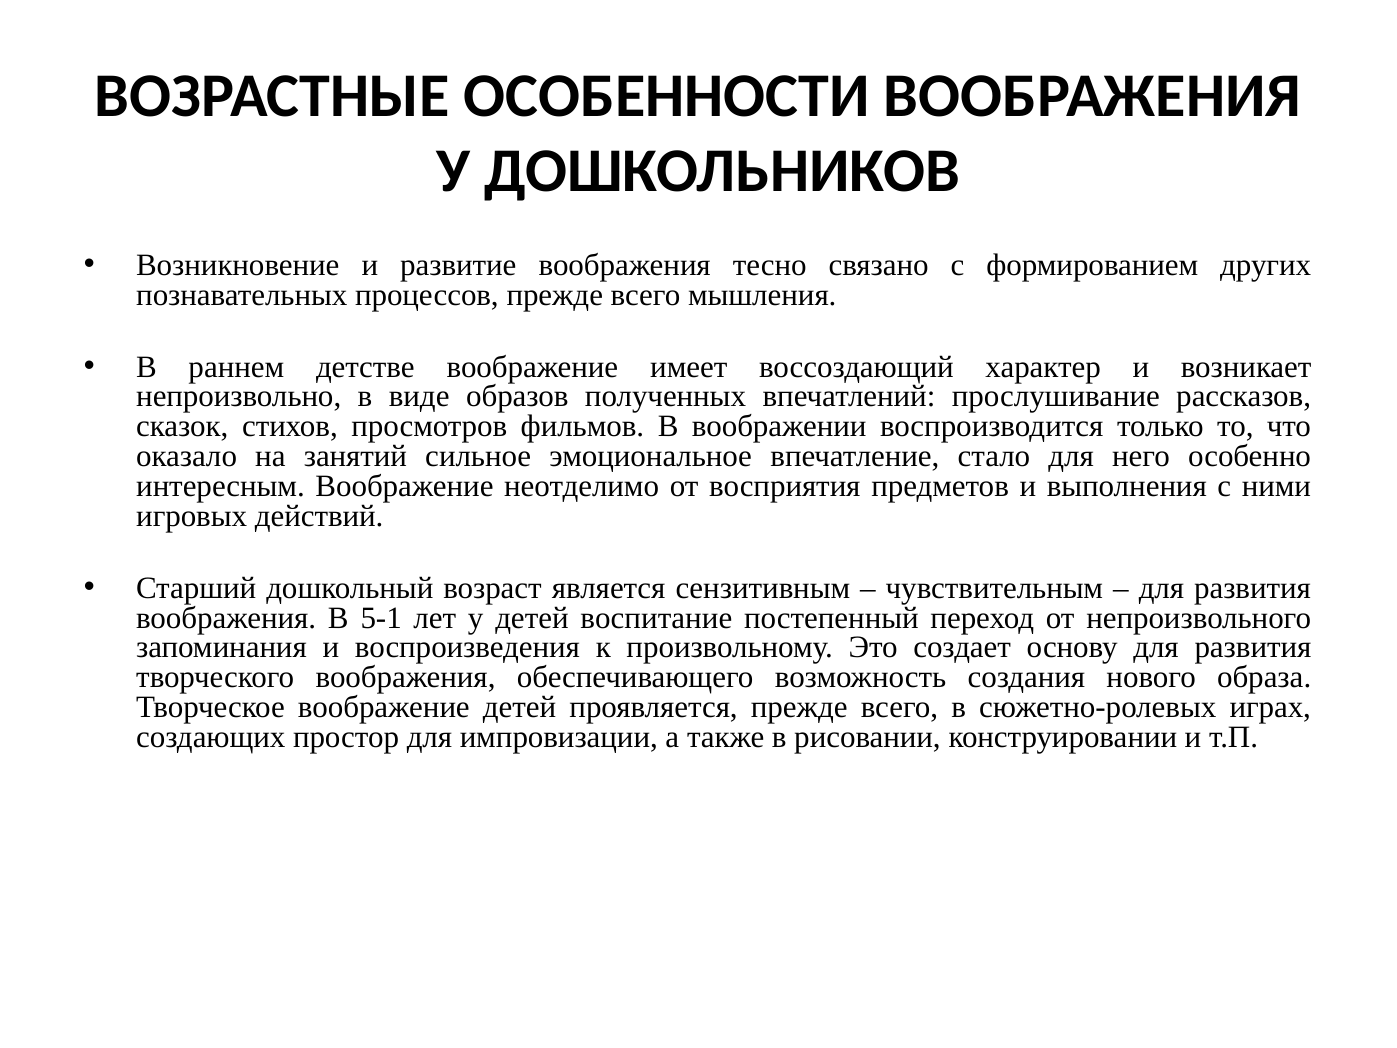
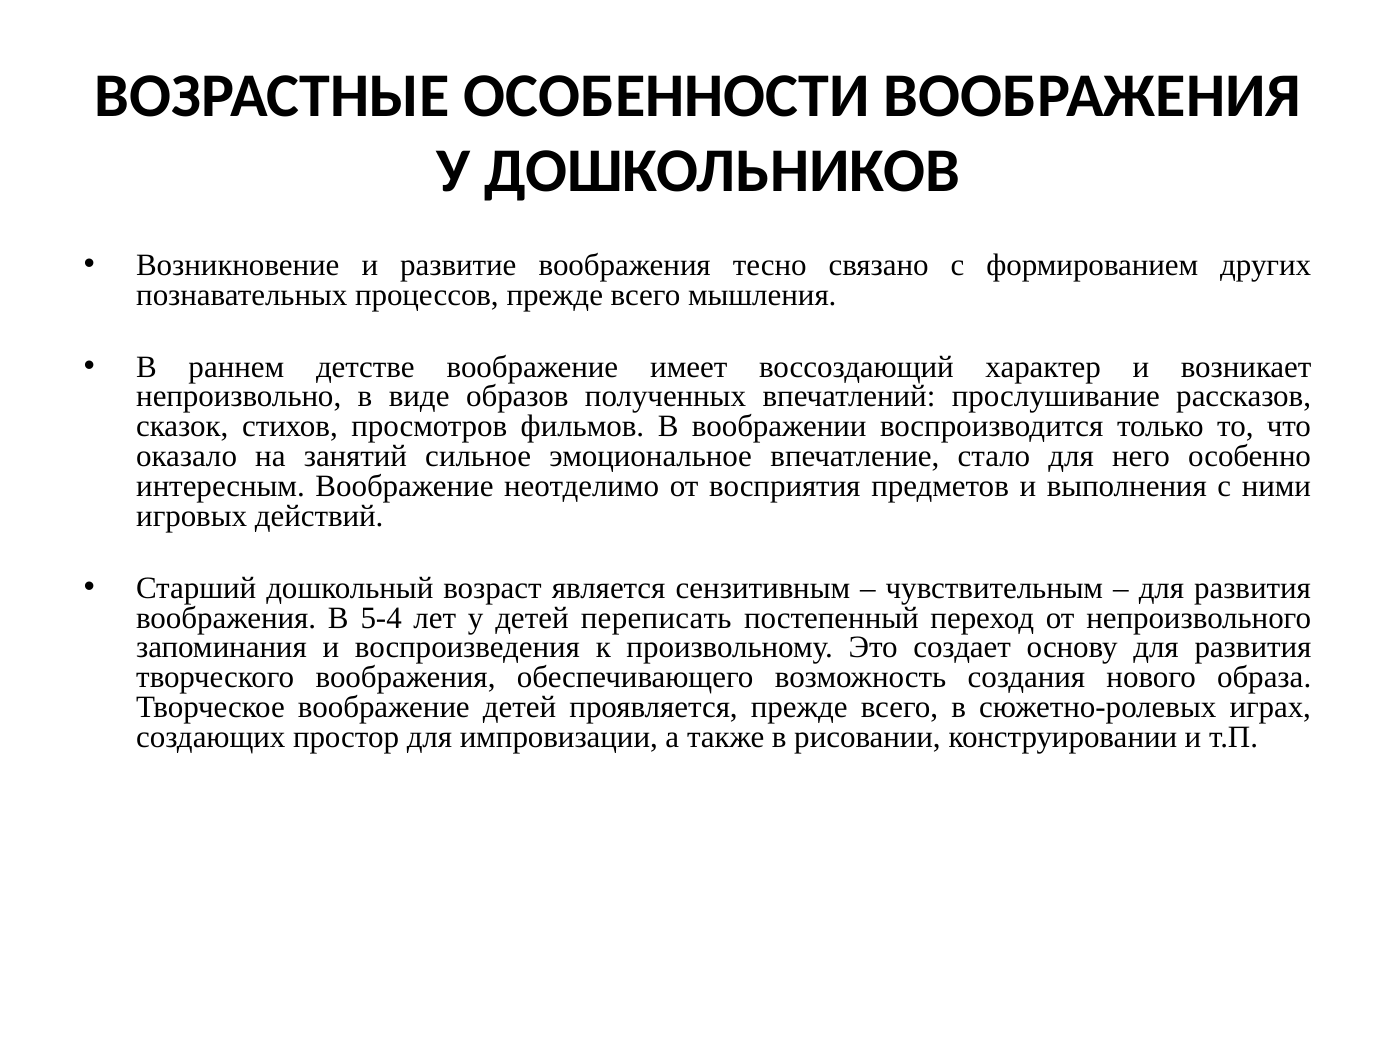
5-1: 5-1 -> 5-4
воспитание: воспитание -> переписать
